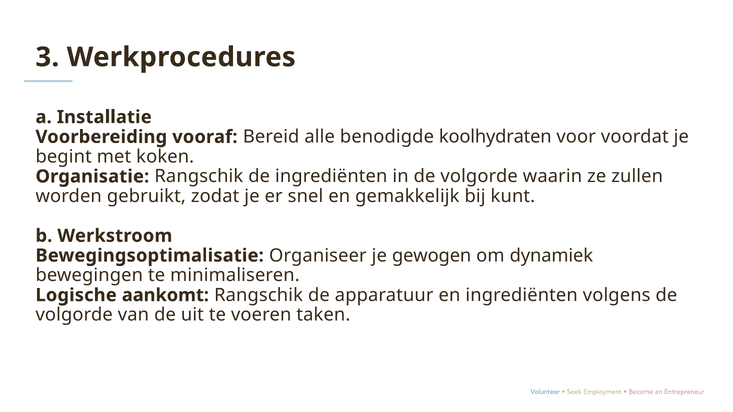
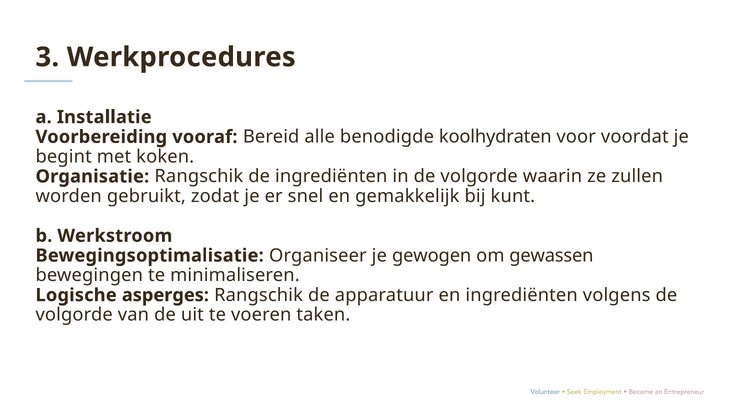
dynamiek: dynamiek -> gewassen
aankomt: aankomt -> asperges
